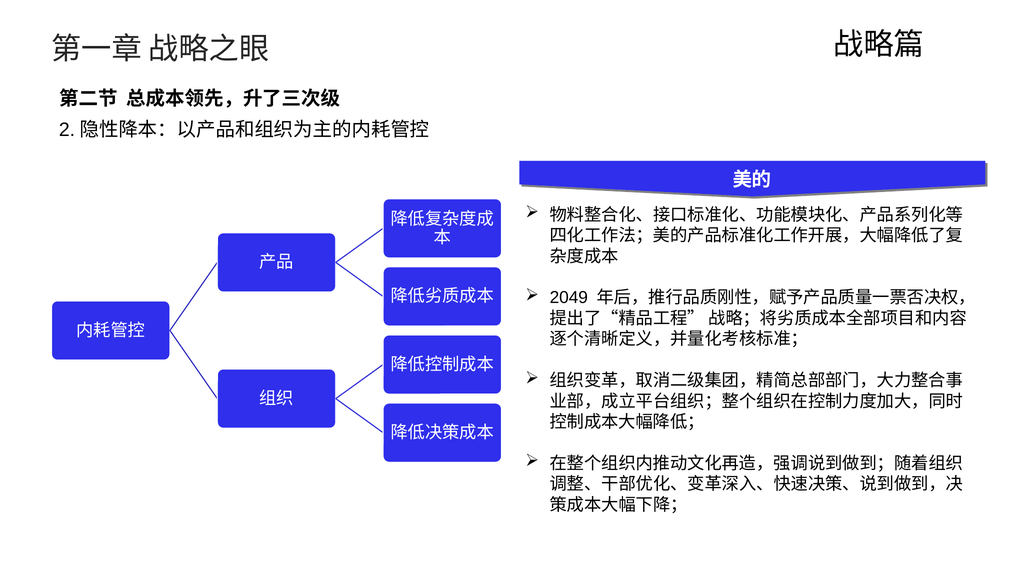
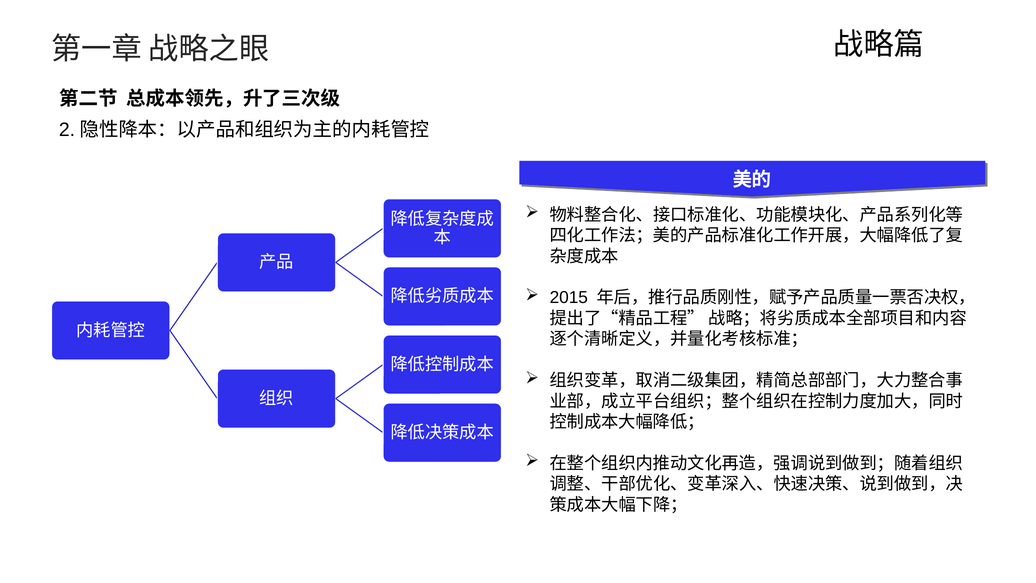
2049: 2049 -> 2015
